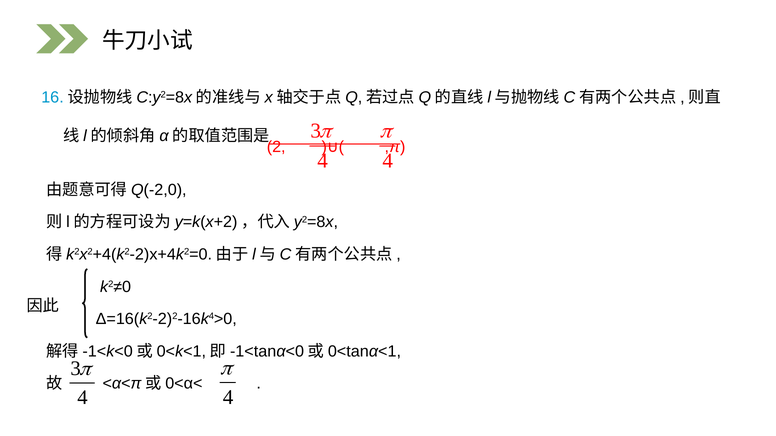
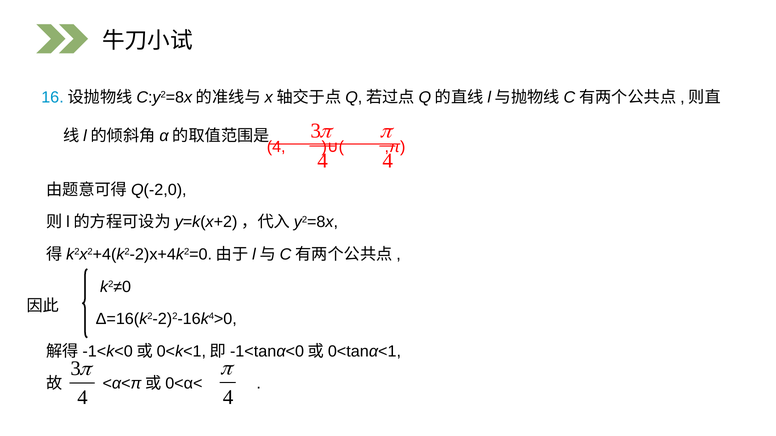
2 at (276, 147): 2 -> 4
